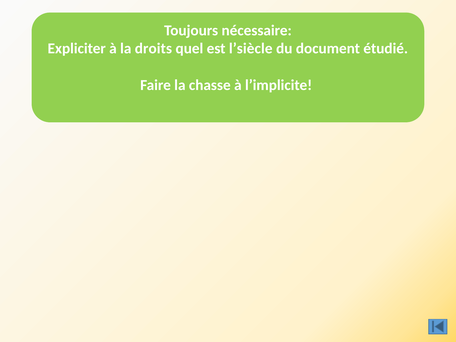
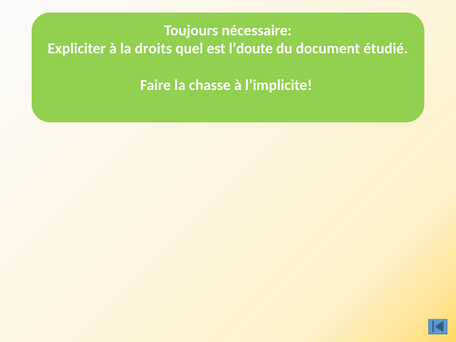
l’siècle: l’siècle -> l’doute
